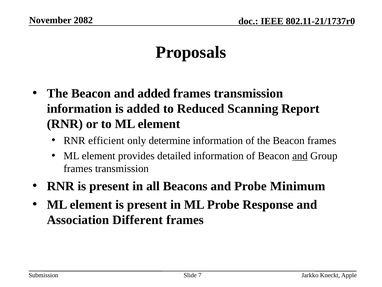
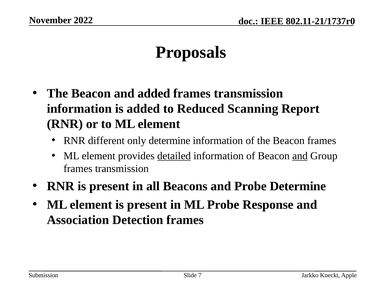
2082: 2082 -> 2022
efficient: efficient -> different
detailed underline: none -> present
Probe Minimum: Minimum -> Determine
Different: Different -> Detection
